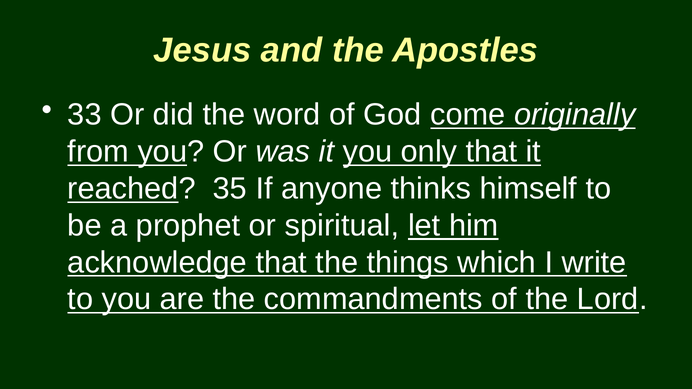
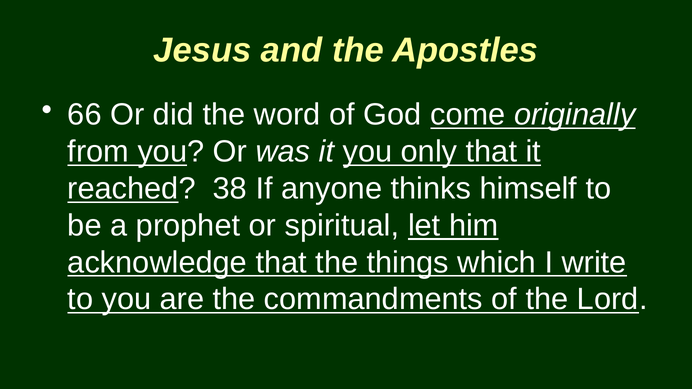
33: 33 -> 66
35: 35 -> 38
